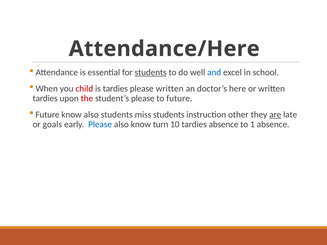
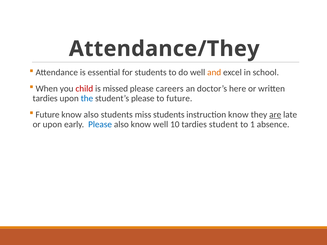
Attendance/Here: Attendance/Here -> Attendance/They
students at (151, 72) underline: present -> none
and colour: blue -> orange
is tardies: tardies -> missed
please written: written -> careers
the colour: red -> blue
instruction other: other -> know
or goals: goals -> upon
know turn: turn -> well
tardies absence: absence -> student
